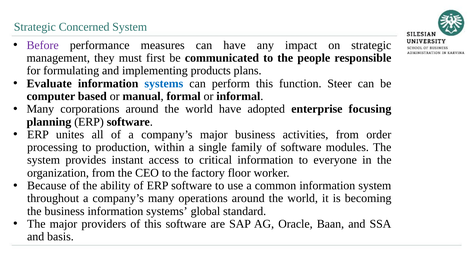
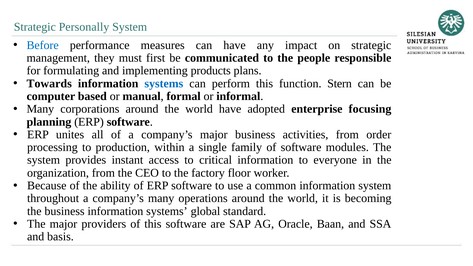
Concerned: Concerned -> Personally
Before colour: purple -> blue
Evaluate: Evaluate -> Towards
Steer: Steer -> Stern
